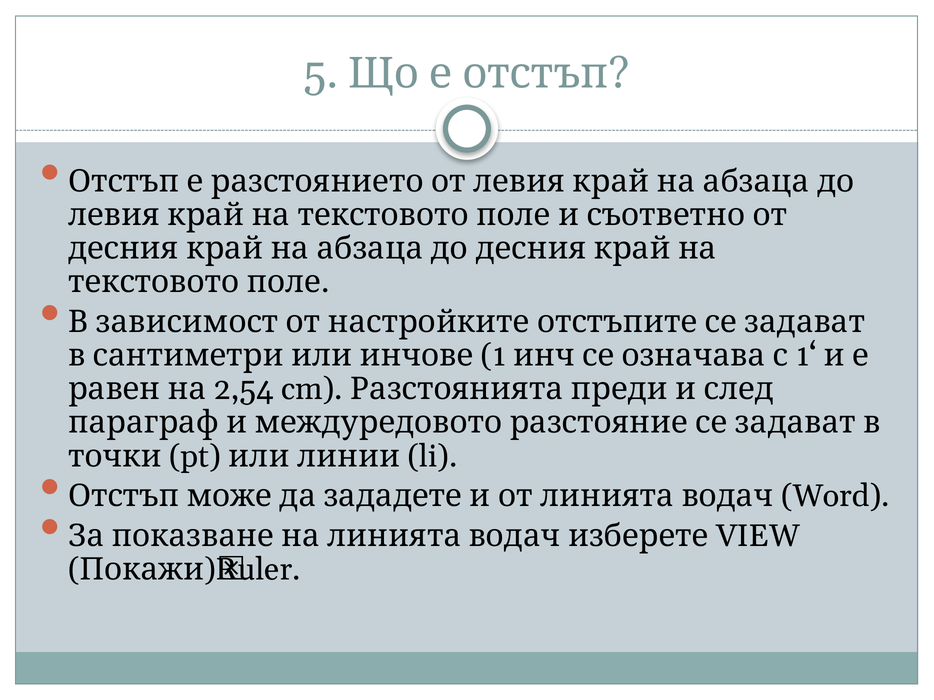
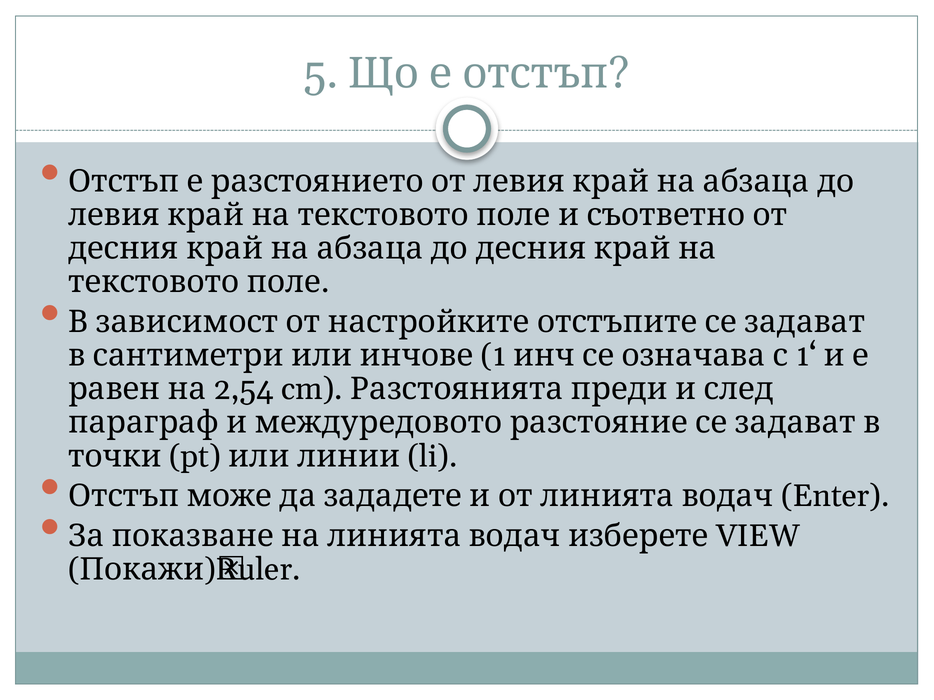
Word: Word -> Enter
